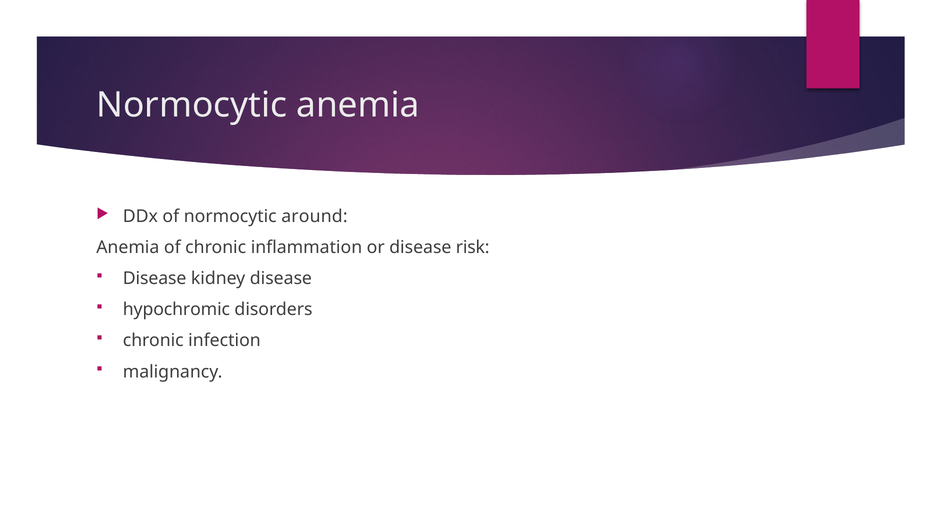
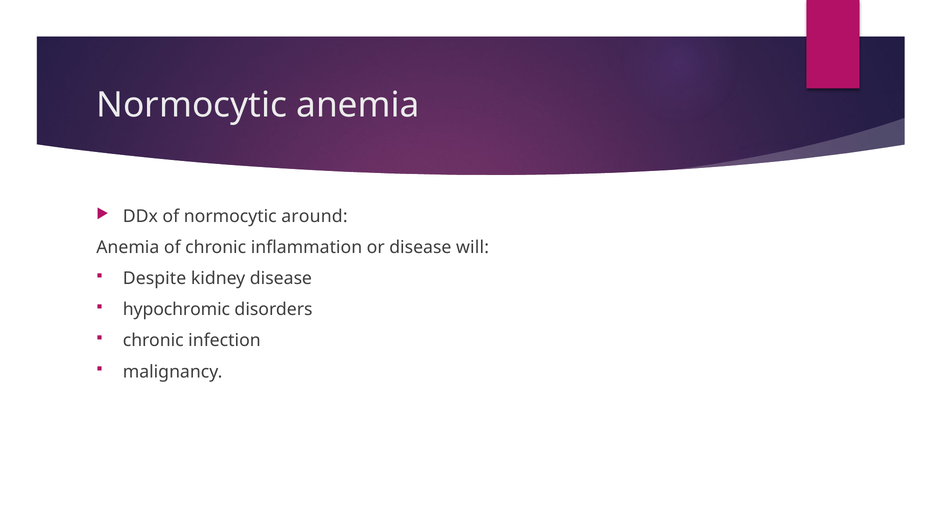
risk: risk -> will
Disease at (155, 279): Disease -> Despite
